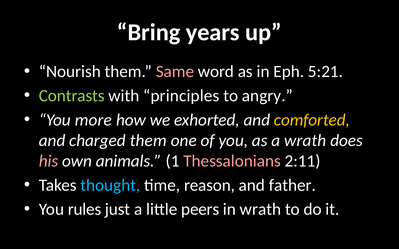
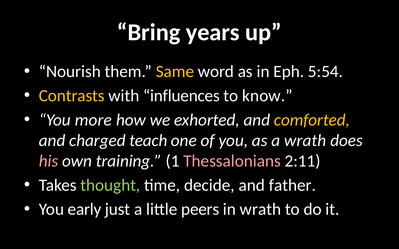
Same colour: pink -> yellow
5:21: 5:21 -> 5:54
Contrasts colour: light green -> yellow
principles: principles -> influences
angry: angry -> know
charged them: them -> teach
animals: animals -> training
thought colour: light blue -> light green
reason: reason -> decide
rules: rules -> early
